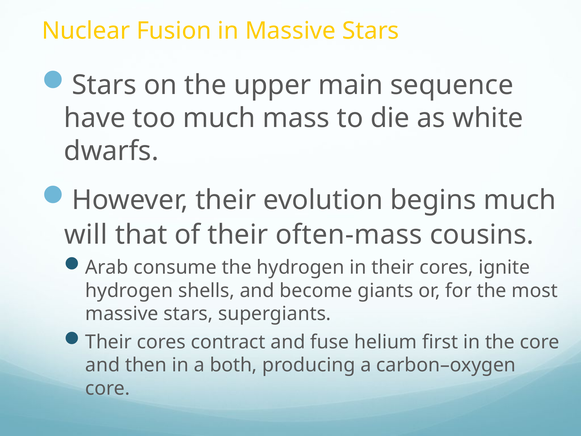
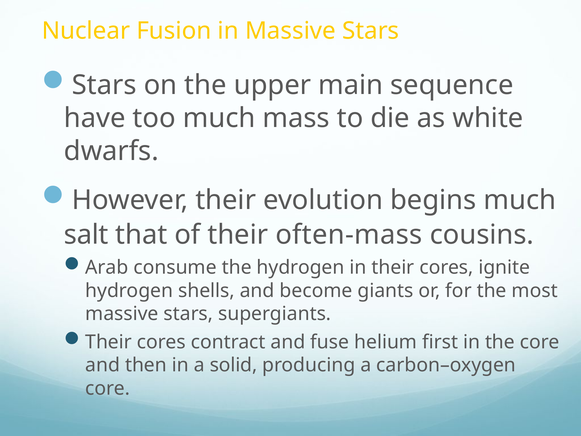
will: will -> salt
both: both -> solid
